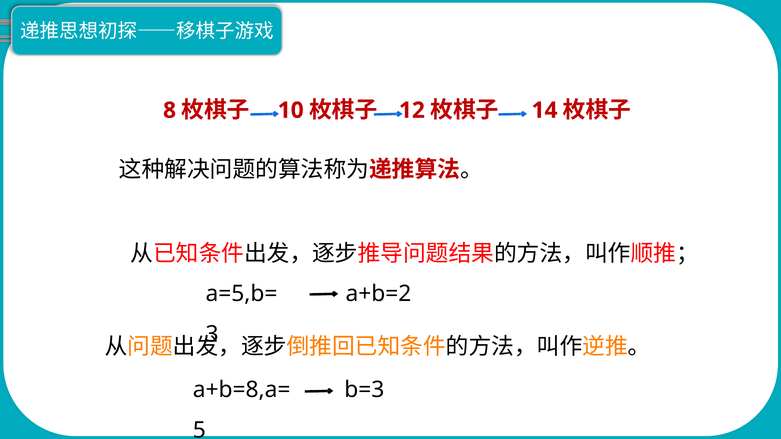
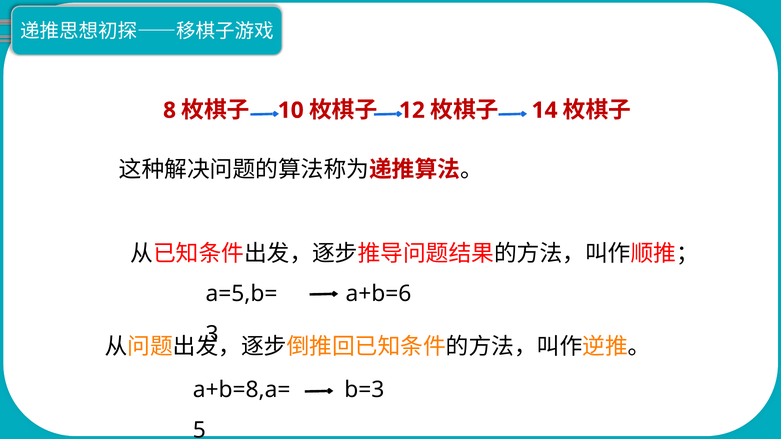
a+b=2: a+b=2 -> a+b=6
